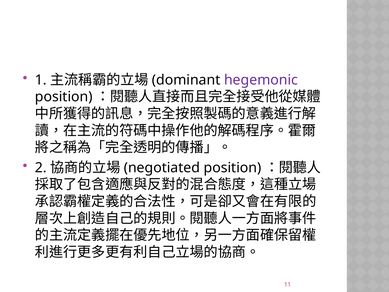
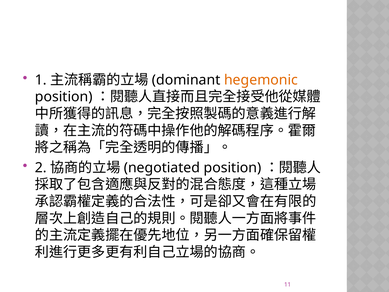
hegemonic colour: purple -> orange
